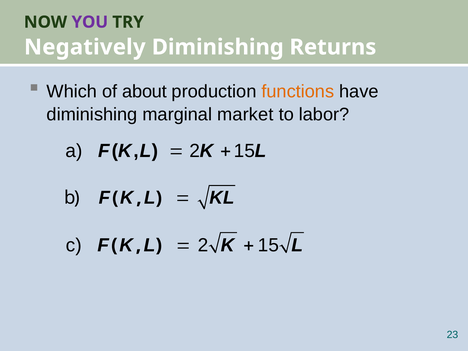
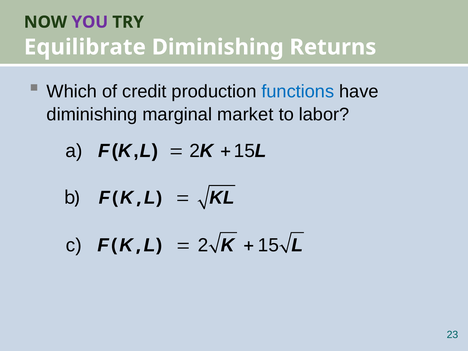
Negatively: Negatively -> Equilibrate
about: about -> credit
functions colour: orange -> blue
